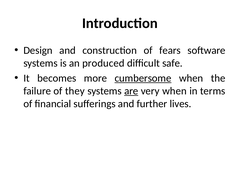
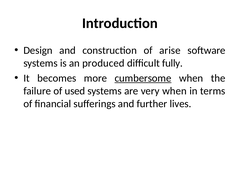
fears: fears -> arise
safe: safe -> fully
they: they -> used
are underline: present -> none
